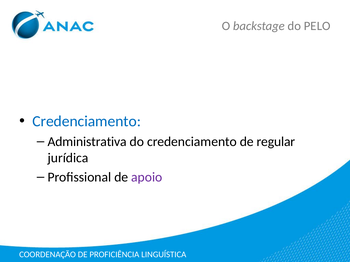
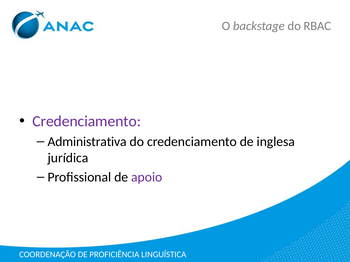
PELO: PELO -> RBAC
Credenciamento at (87, 122) colour: blue -> purple
regular: regular -> inglesa
